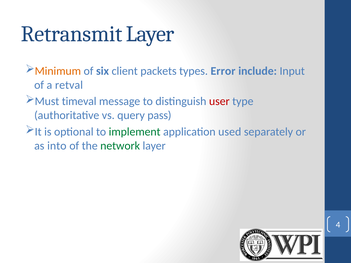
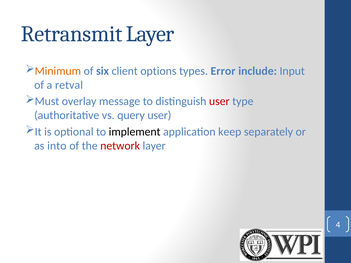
packets: packets -> options
timeval: timeval -> overlay
query pass: pass -> user
implement colour: green -> black
used: used -> keep
network colour: green -> red
